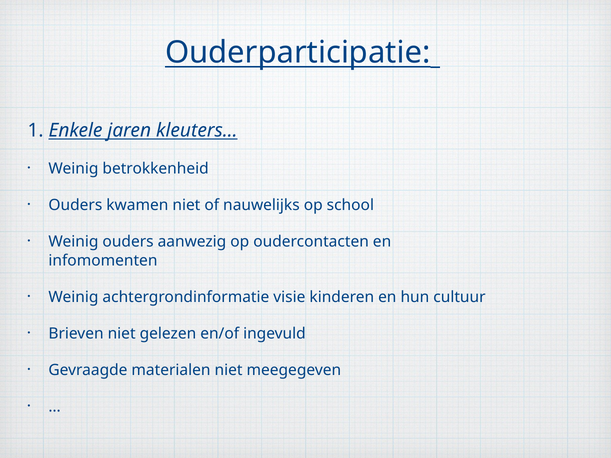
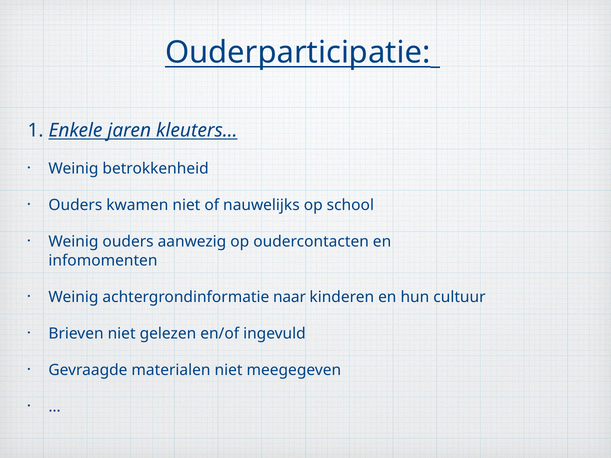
visie: visie -> naar
